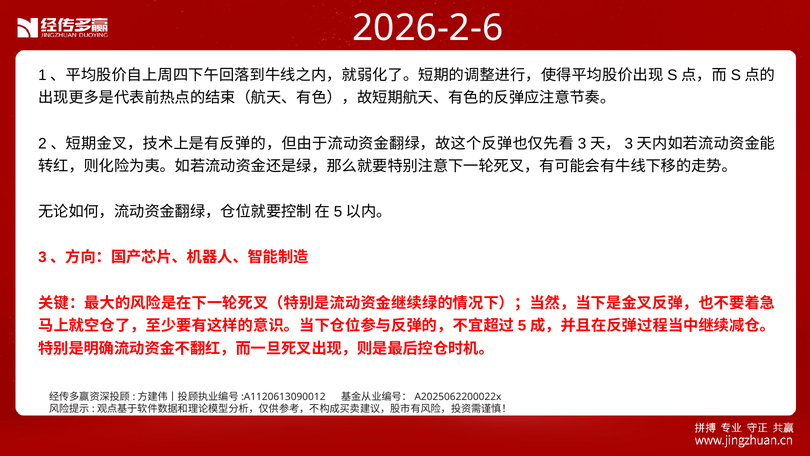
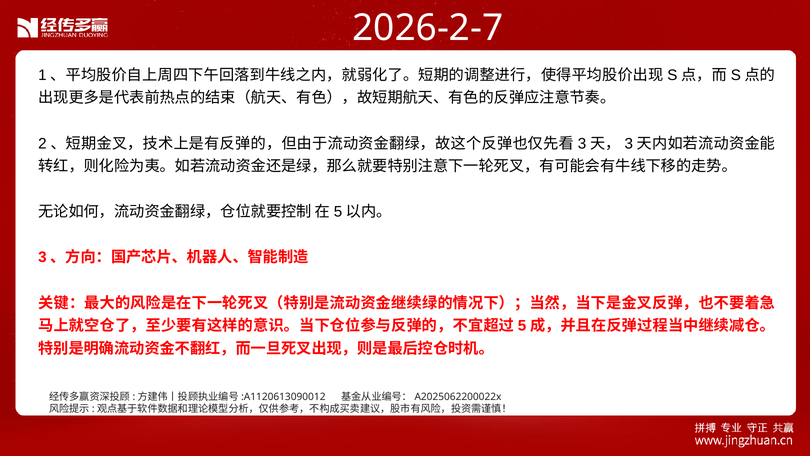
2026-2-6: 2026-2-6 -> 2026-2-7
